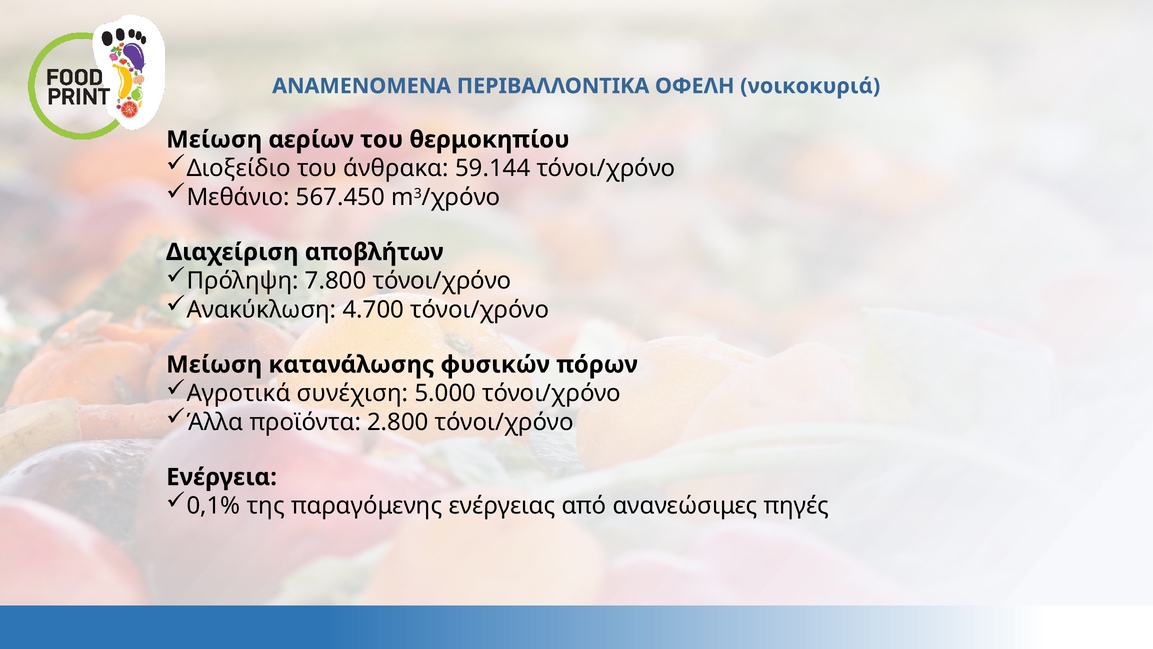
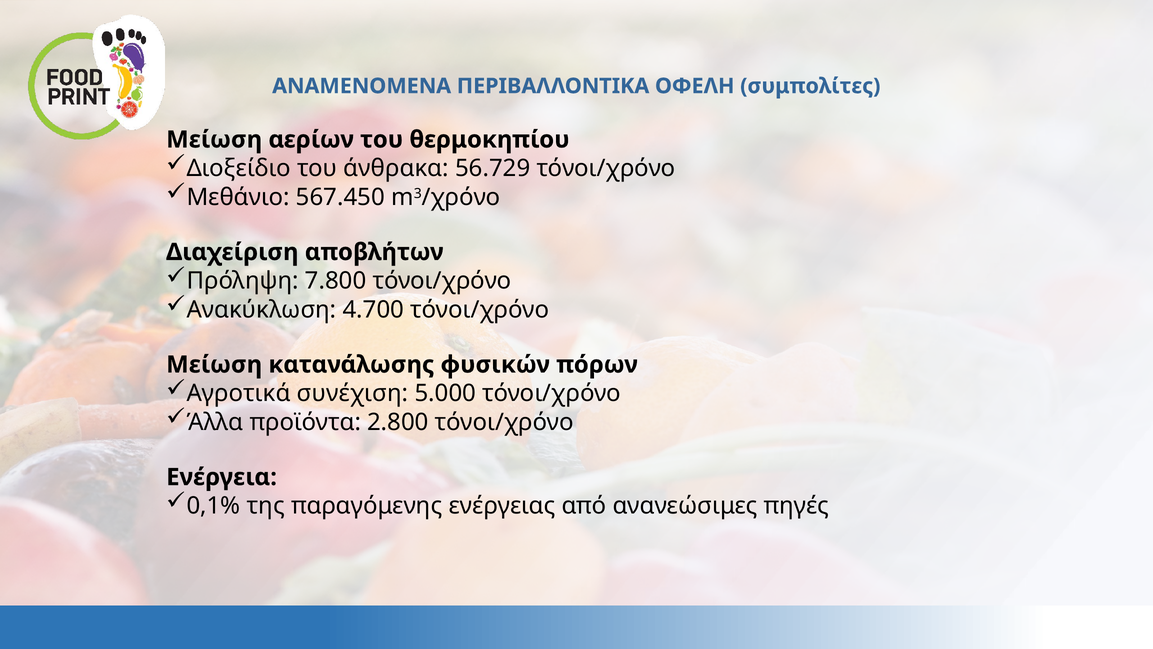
νοικοκυριά: νοικοκυριά -> συμπολίτες
59.144: 59.144 -> 56.729
